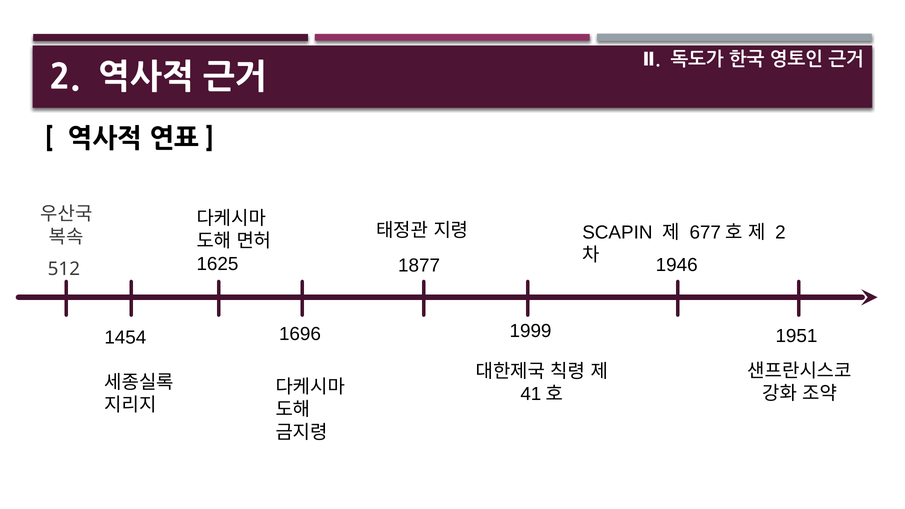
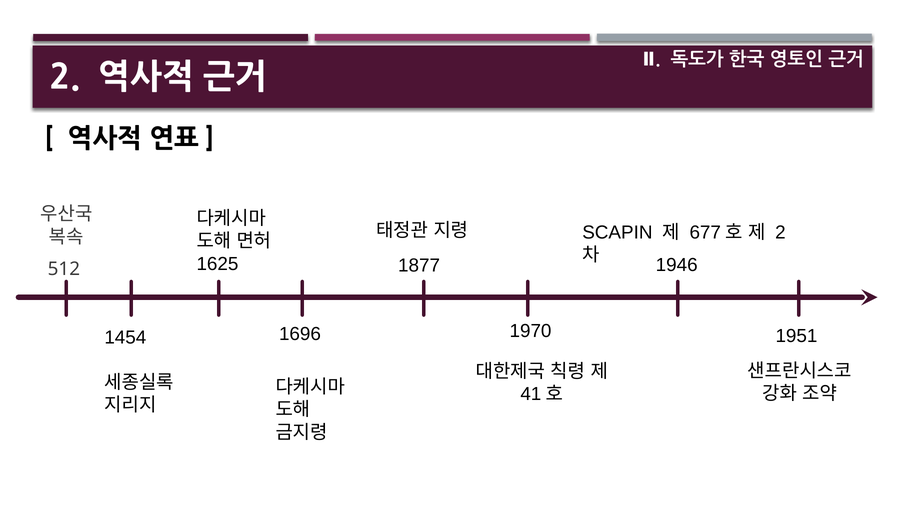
1999: 1999 -> 1970
